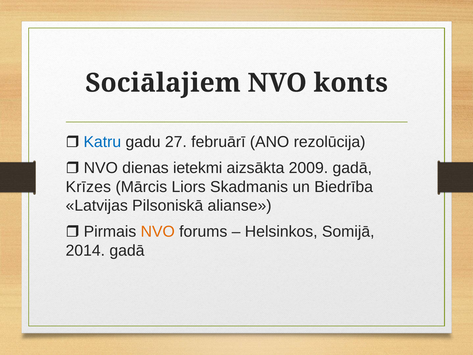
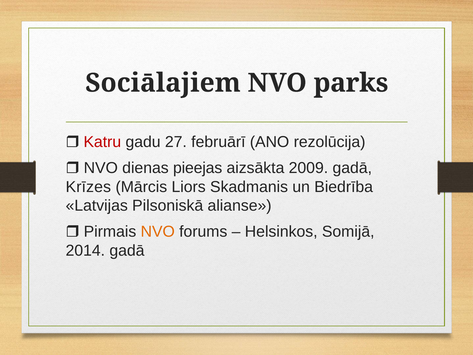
konts: konts -> parks
Katru colour: blue -> red
ietekmi: ietekmi -> pieejas
